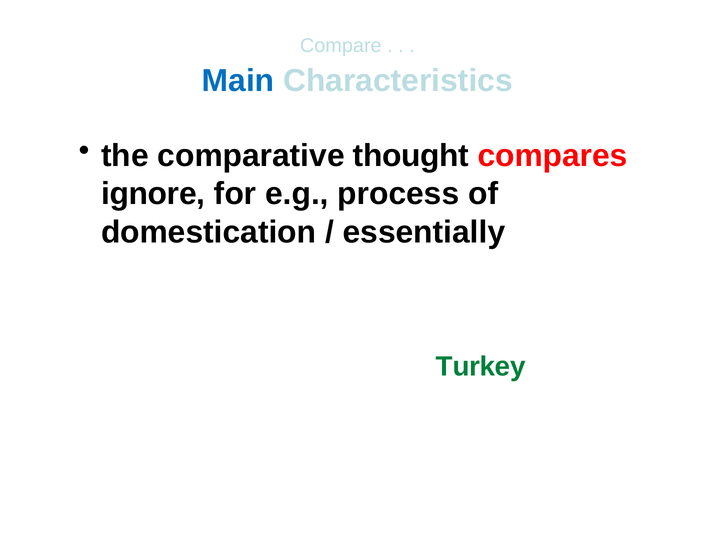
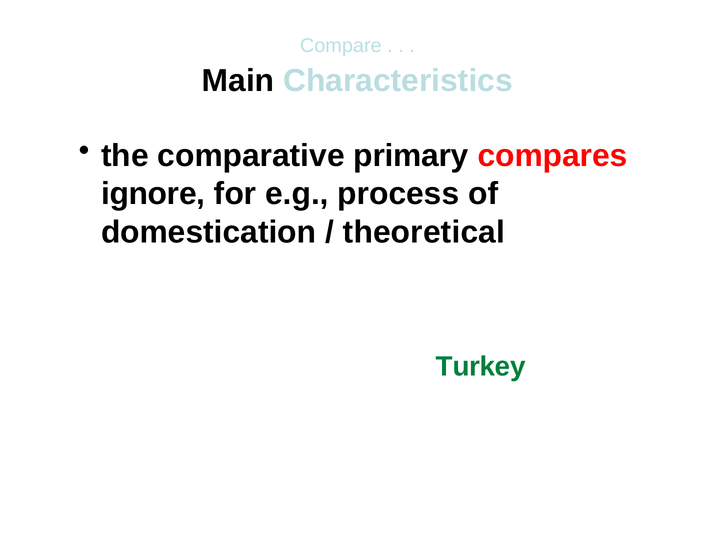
Main colour: blue -> black
thought: thought -> primary
essentially: essentially -> theoretical
